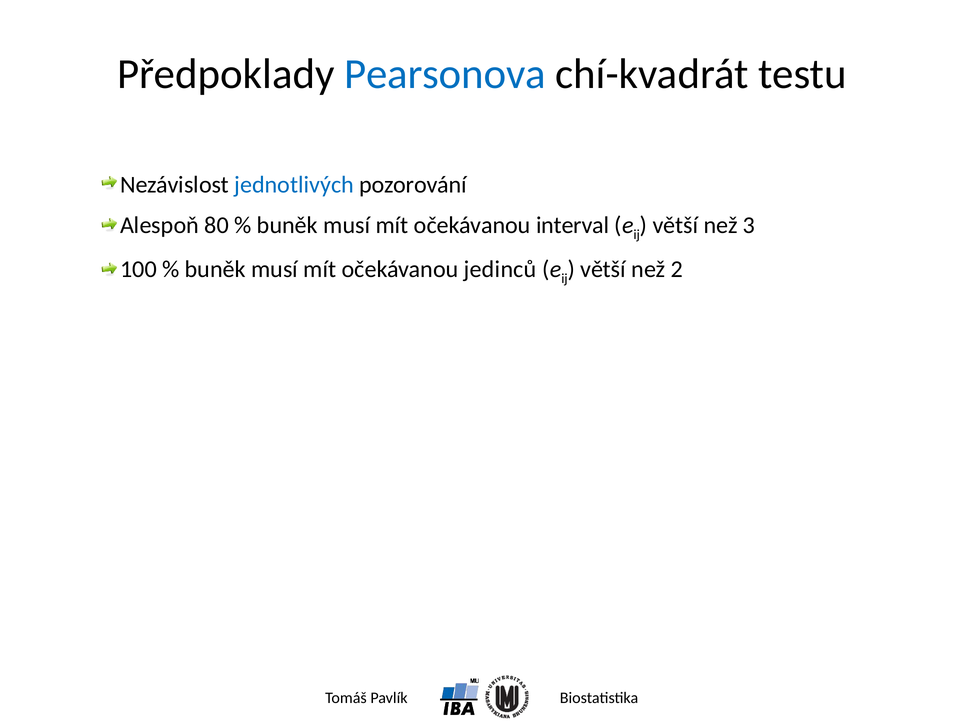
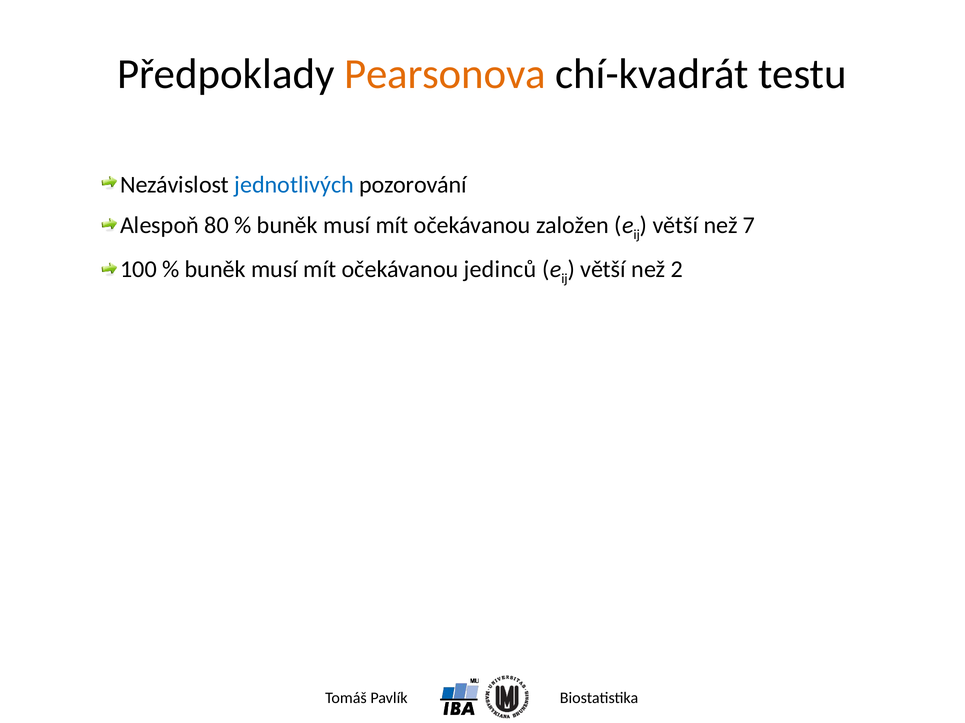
Pearsonova colour: blue -> orange
interval: interval -> založen
3: 3 -> 7
